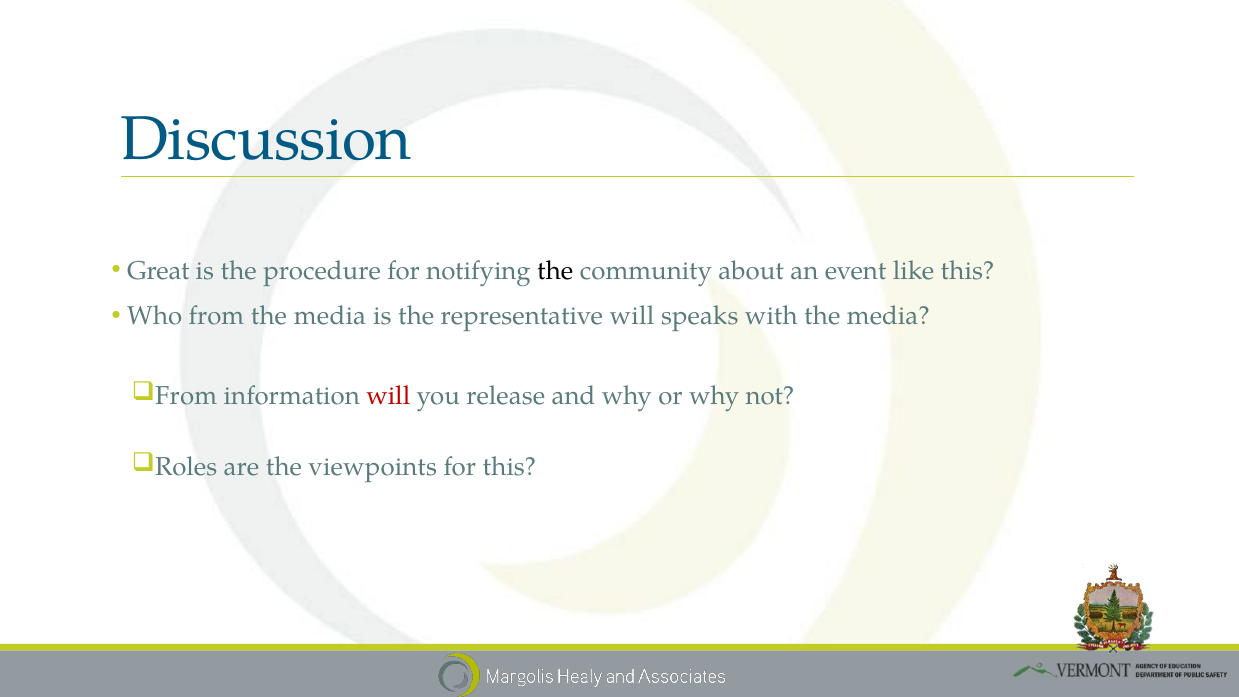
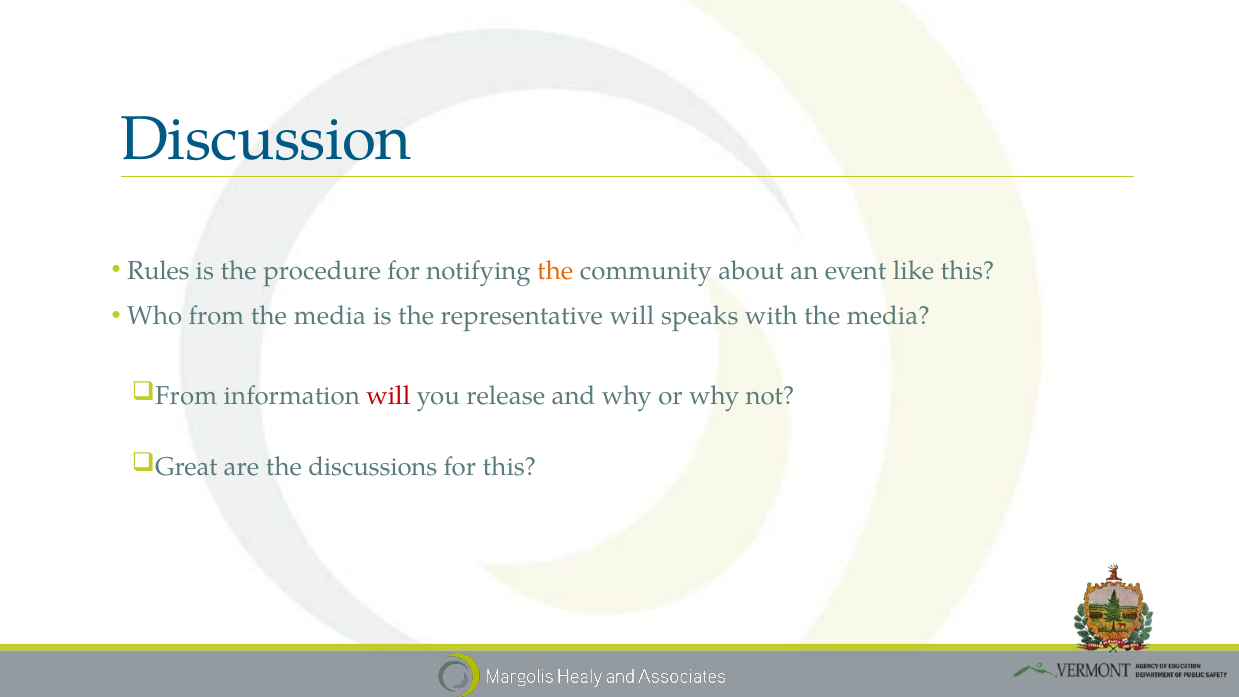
Great: Great -> Rules
the at (555, 270) colour: black -> orange
Roles: Roles -> Great
viewpoints: viewpoints -> discussions
